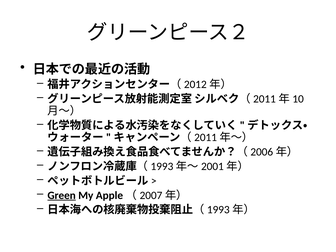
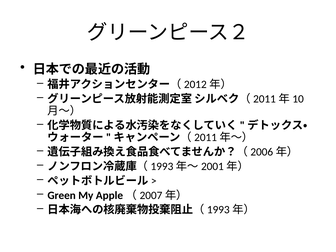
Green underline: present -> none
